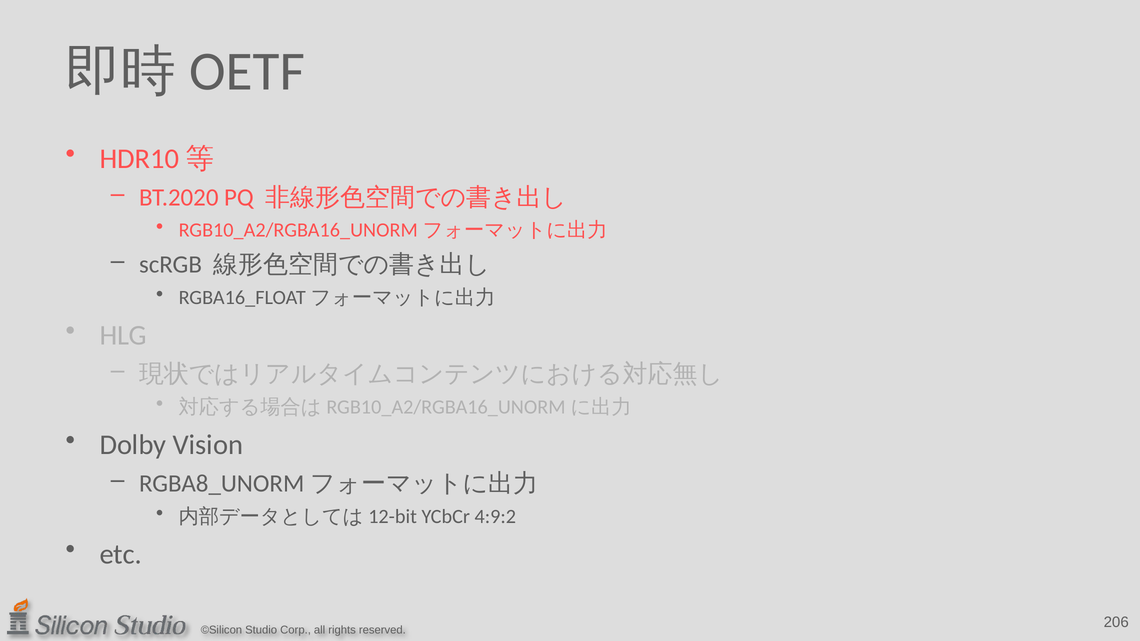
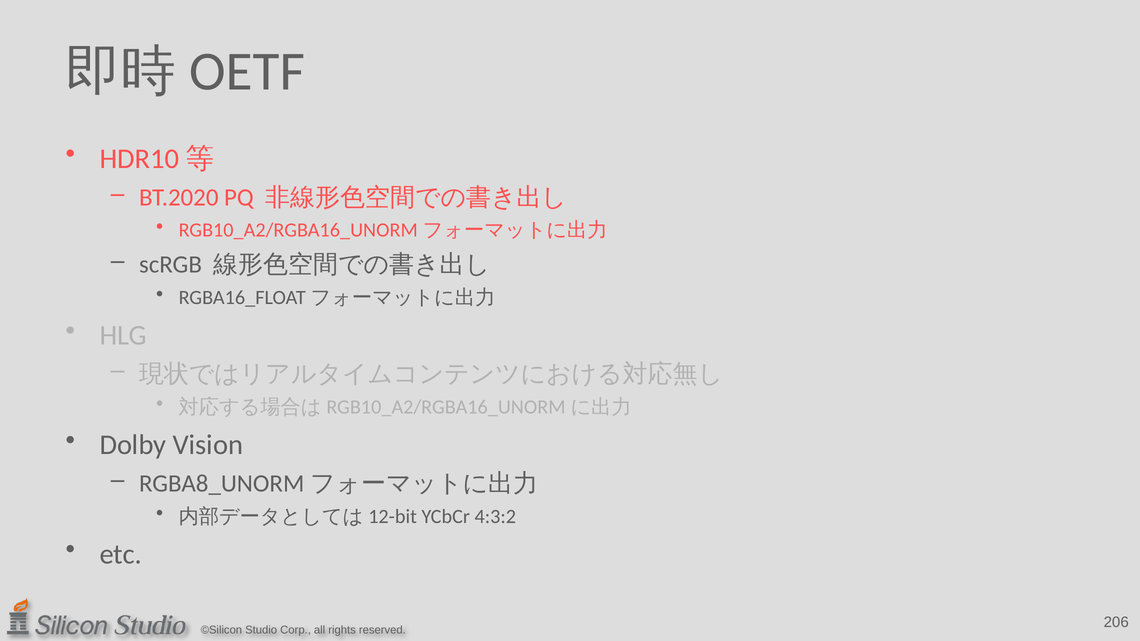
4:9:2: 4:9:2 -> 4:3:2
